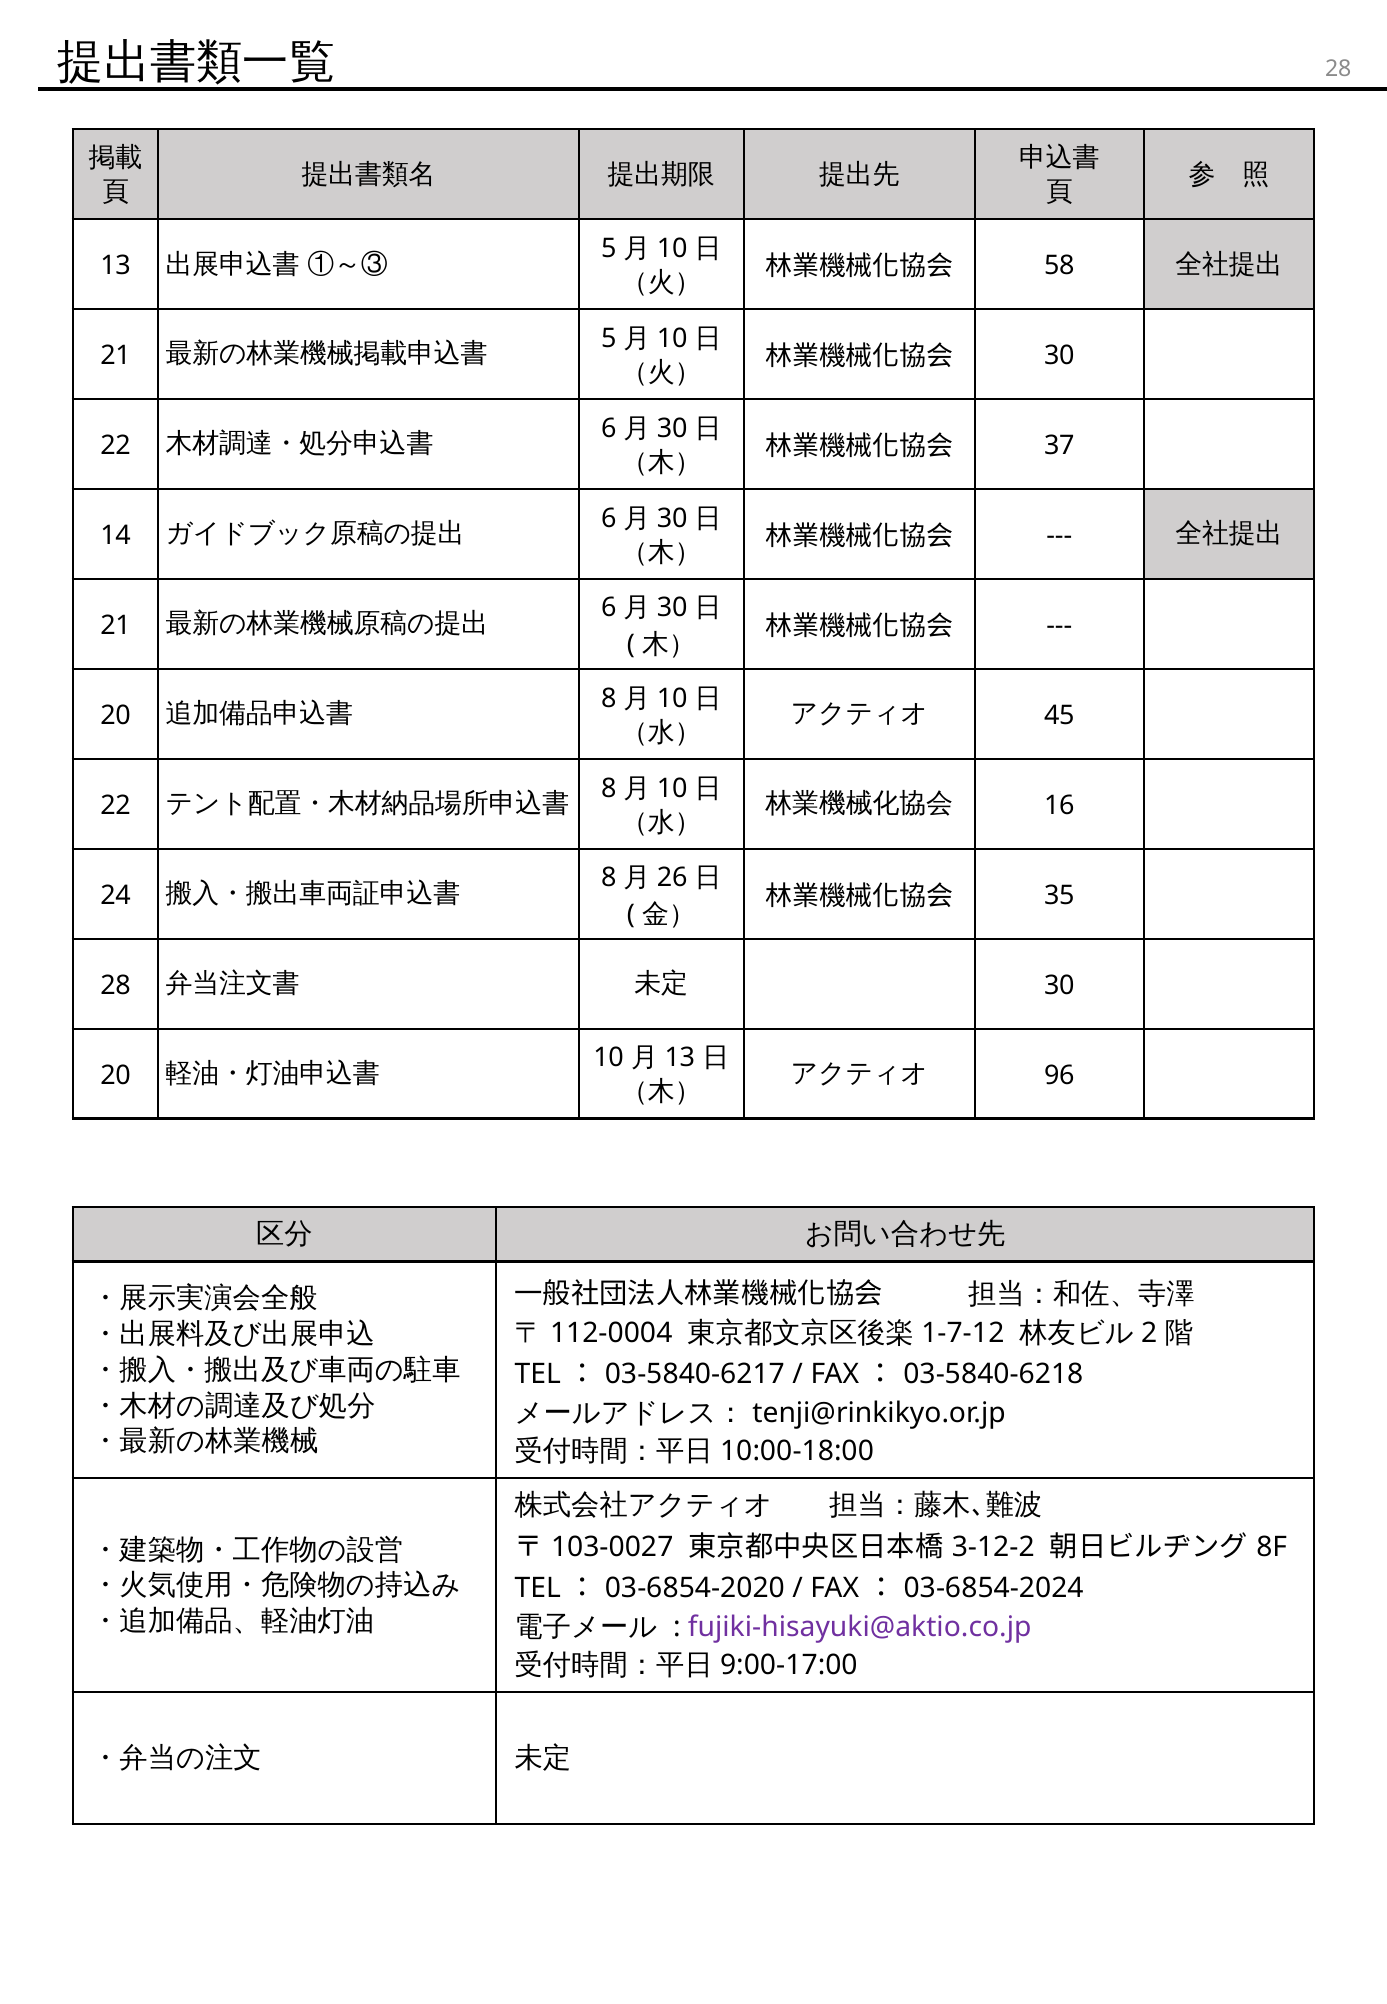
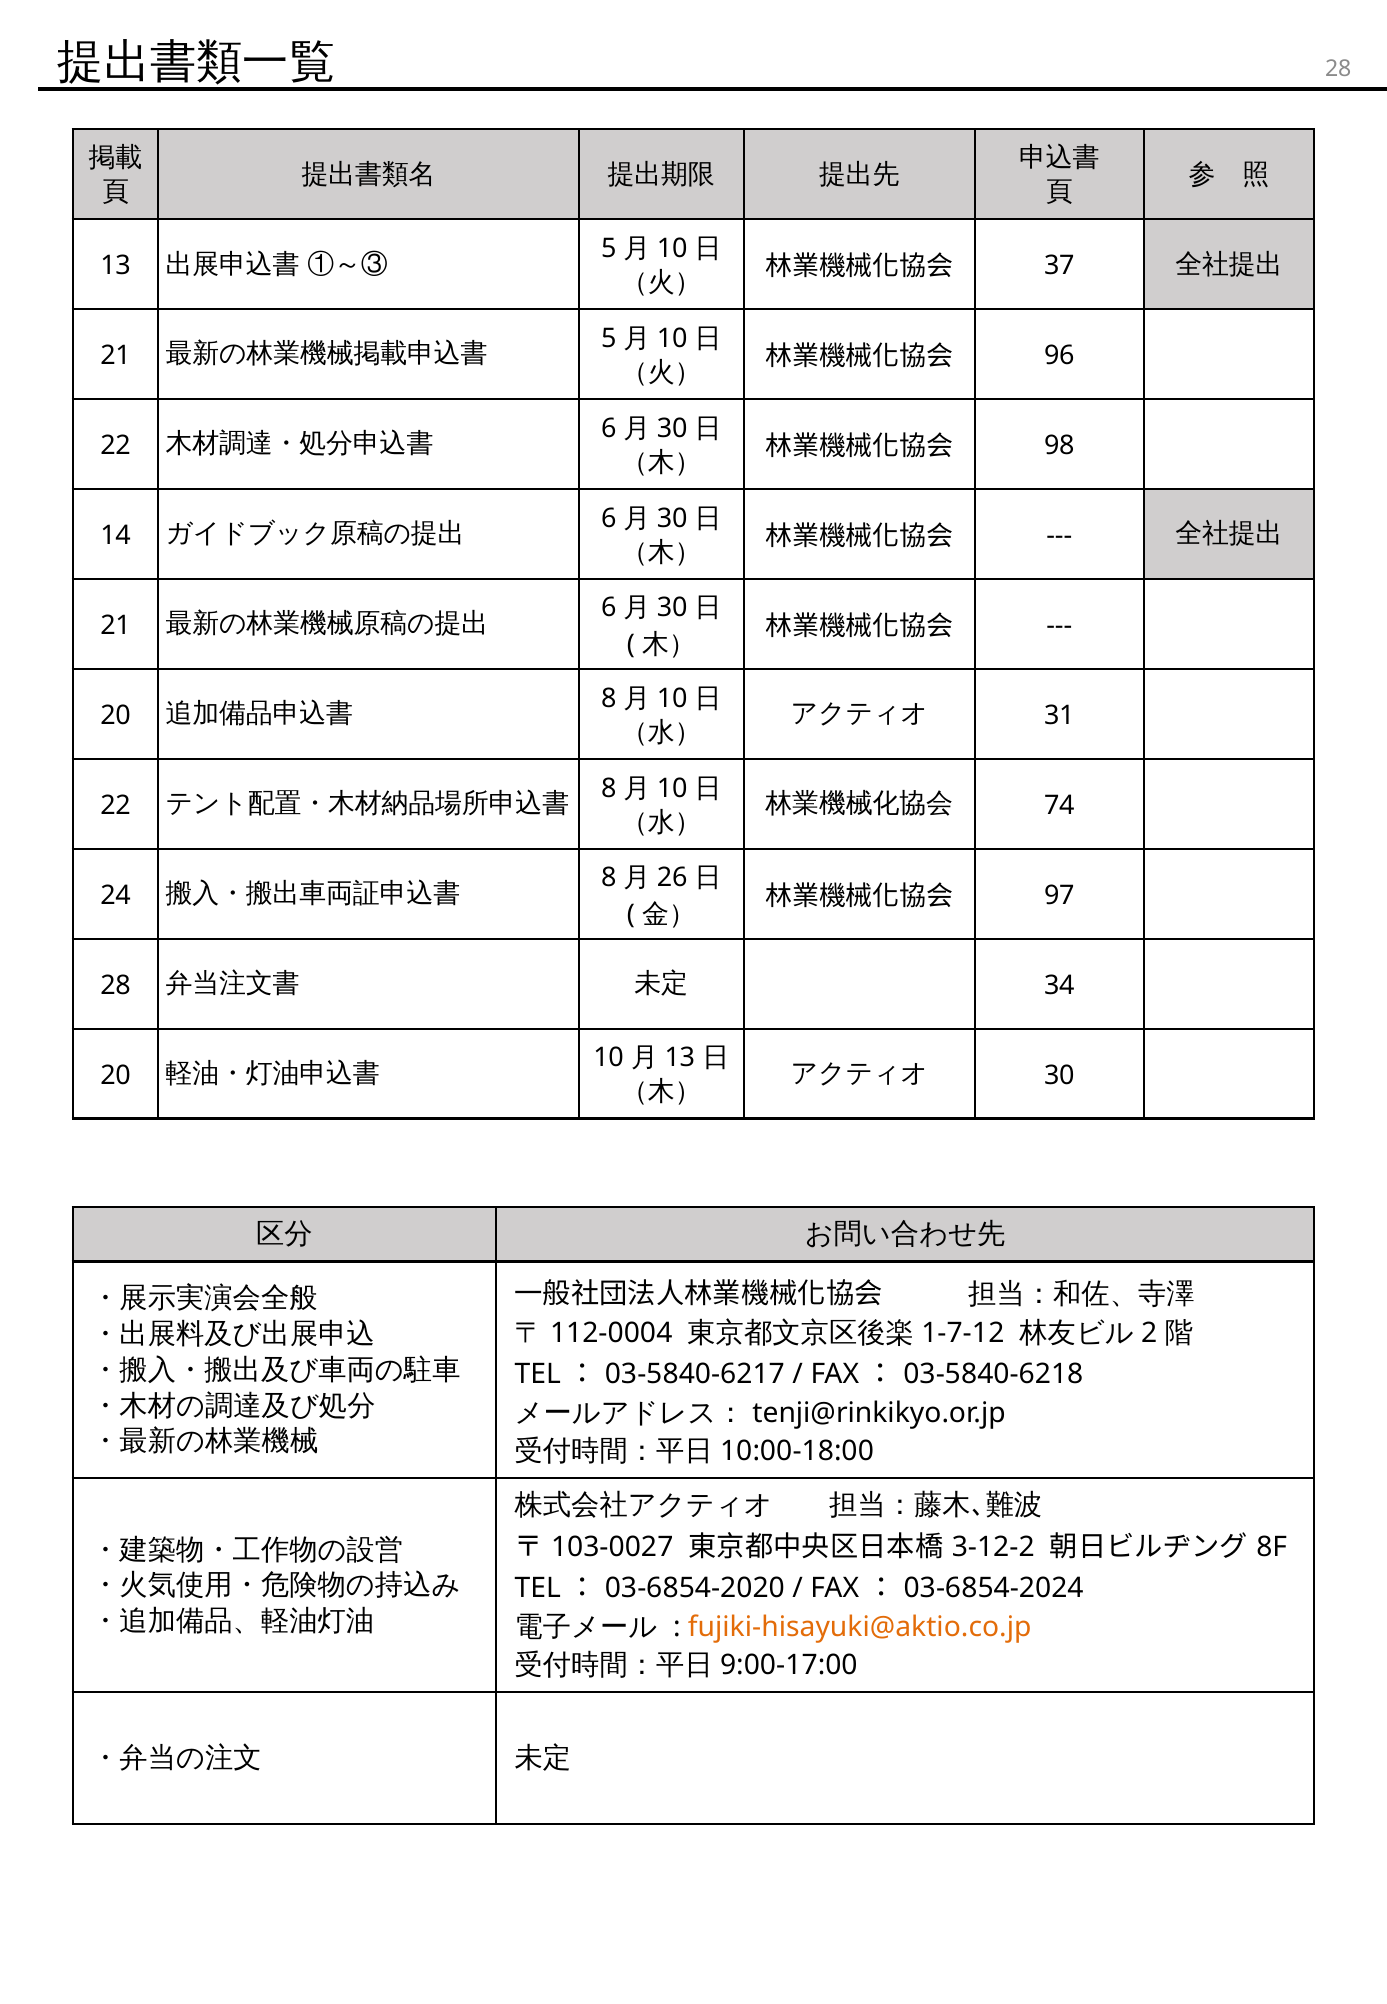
58: 58 -> 37
30 at (1059, 356): 30 -> 96
37: 37 -> 98
45: 45 -> 31
16: 16 -> 74
35: 35 -> 97
30 at (1059, 985): 30 -> 34
96: 96 -> 30
fujiki-hisayuki@aktio.co.jp colour: purple -> orange
